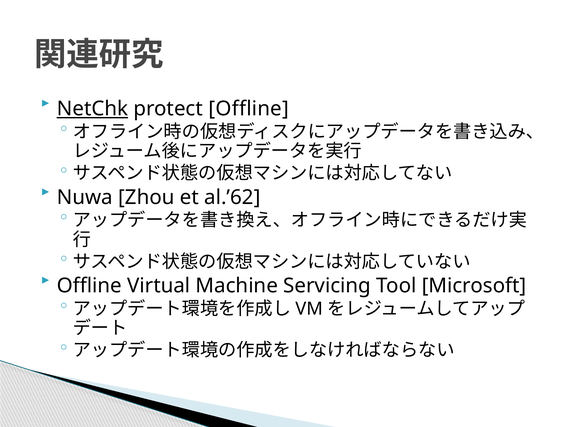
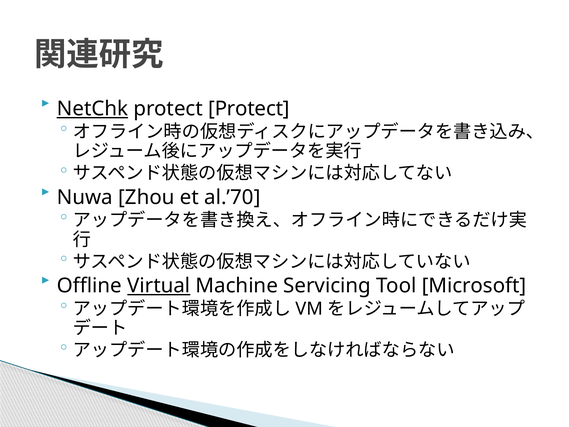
protect Offline: Offline -> Protect
al.’62: al.’62 -> al.’70
Virtual underline: none -> present
